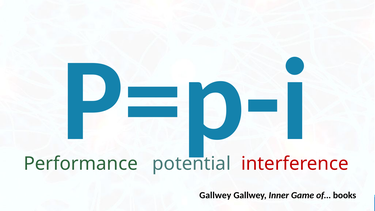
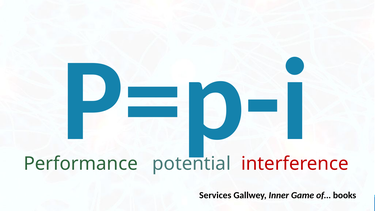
Gallwey at (215, 195): Gallwey -> Services
